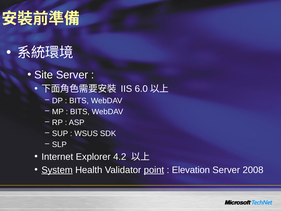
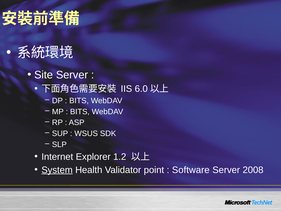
4.2: 4.2 -> 1.2
point underline: present -> none
Elevation: Elevation -> Software
